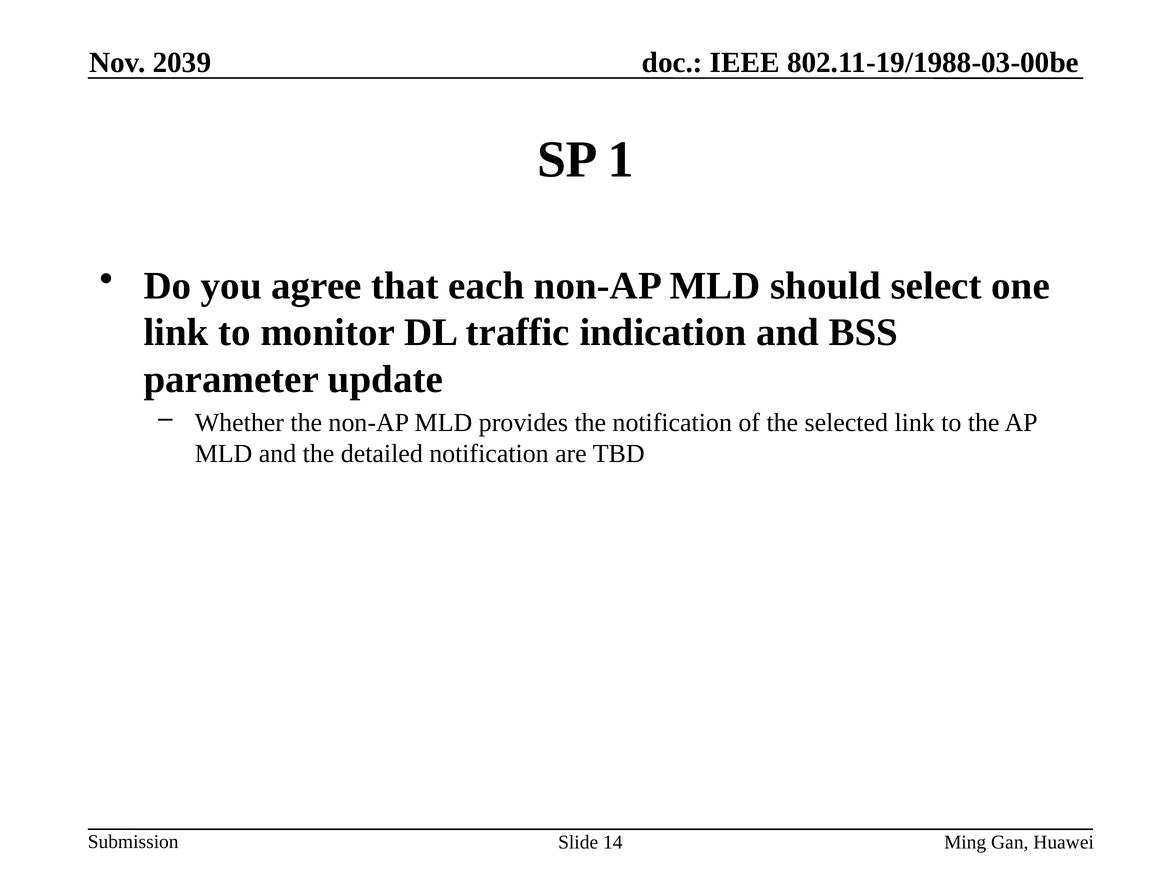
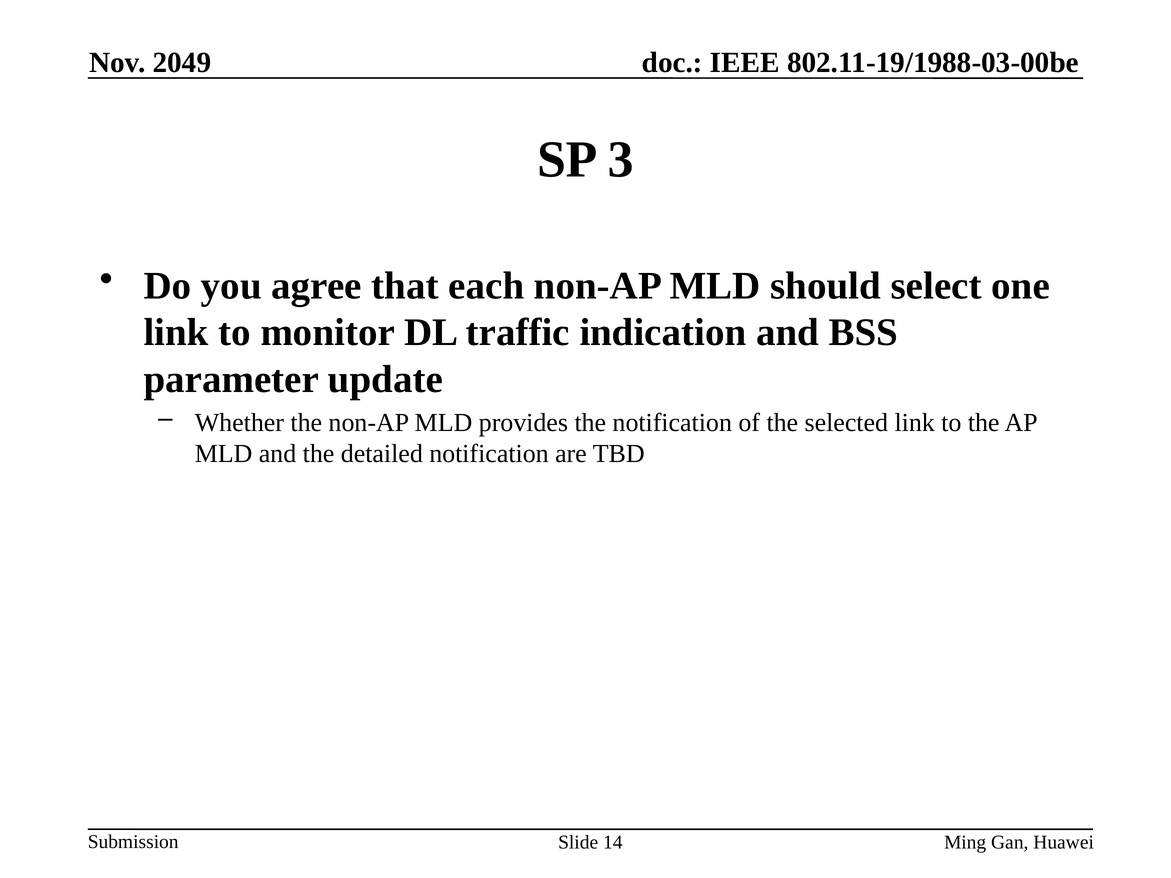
2039: 2039 -> 2049
1: 1 -> 3
